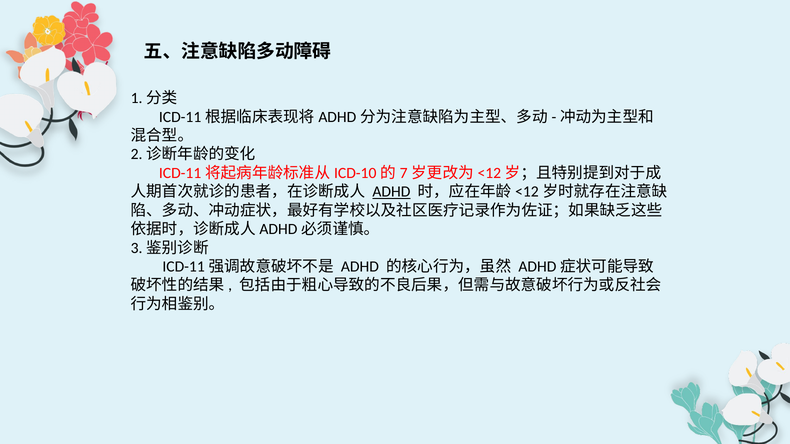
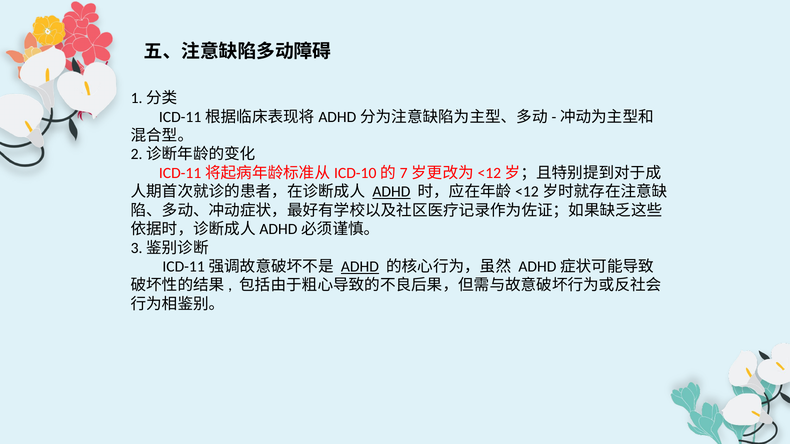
ADHD at (360, 267) underline: none -> present
